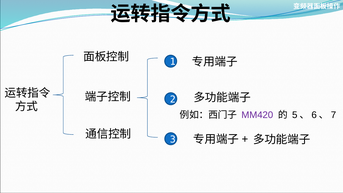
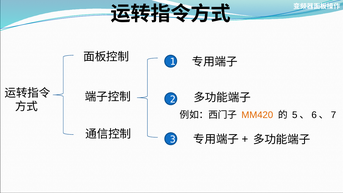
MM420 colour: purple -> orange
